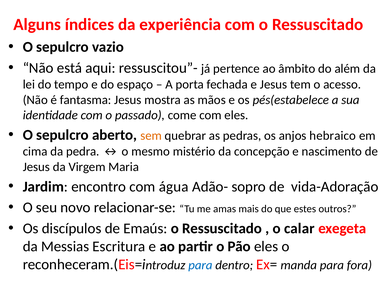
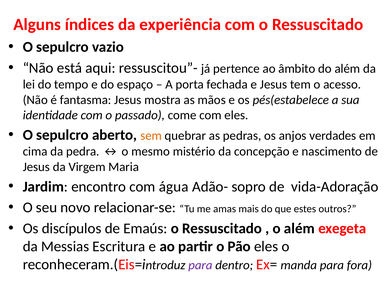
hebraico: hebraico -> verdades
o calar: calar -> além
para at (200, 265) colour: blue -> purple
